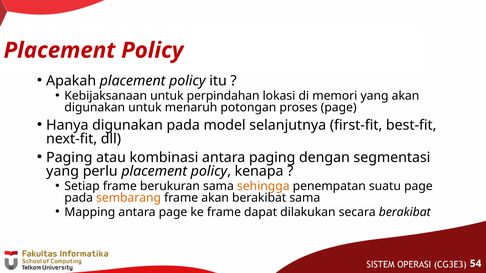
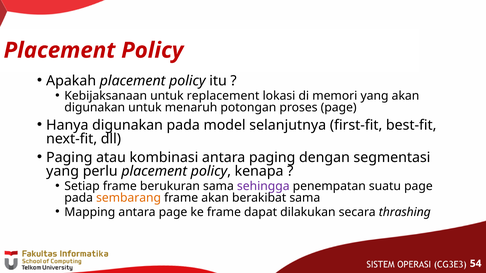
perpindahan: perpindahan -> replacement
sehingga colour: orange -> purple
secara berakibat: berakibat -> thrashing
